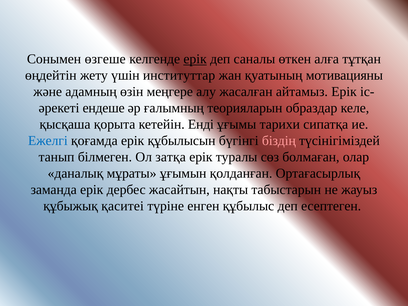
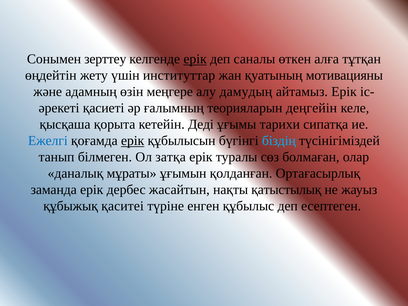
өзгеше: өзгеше -> зерттеу
жасалған: жасалған -> дамудың
ендеше: ендеше -> қасиеті
образдар: образдар -> деңгейін
Енді: Енді -> Деді
ерік at (133, 141) underline: none -> present
біздің colour: pink -> light blue
табыстарын: табыстарын -> қатыстылық
